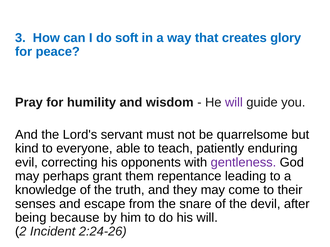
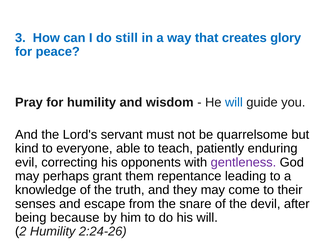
soft: soft -> still
will at (234, 103) colour: purple -> blue
2 Incident: Incident -> Humility
